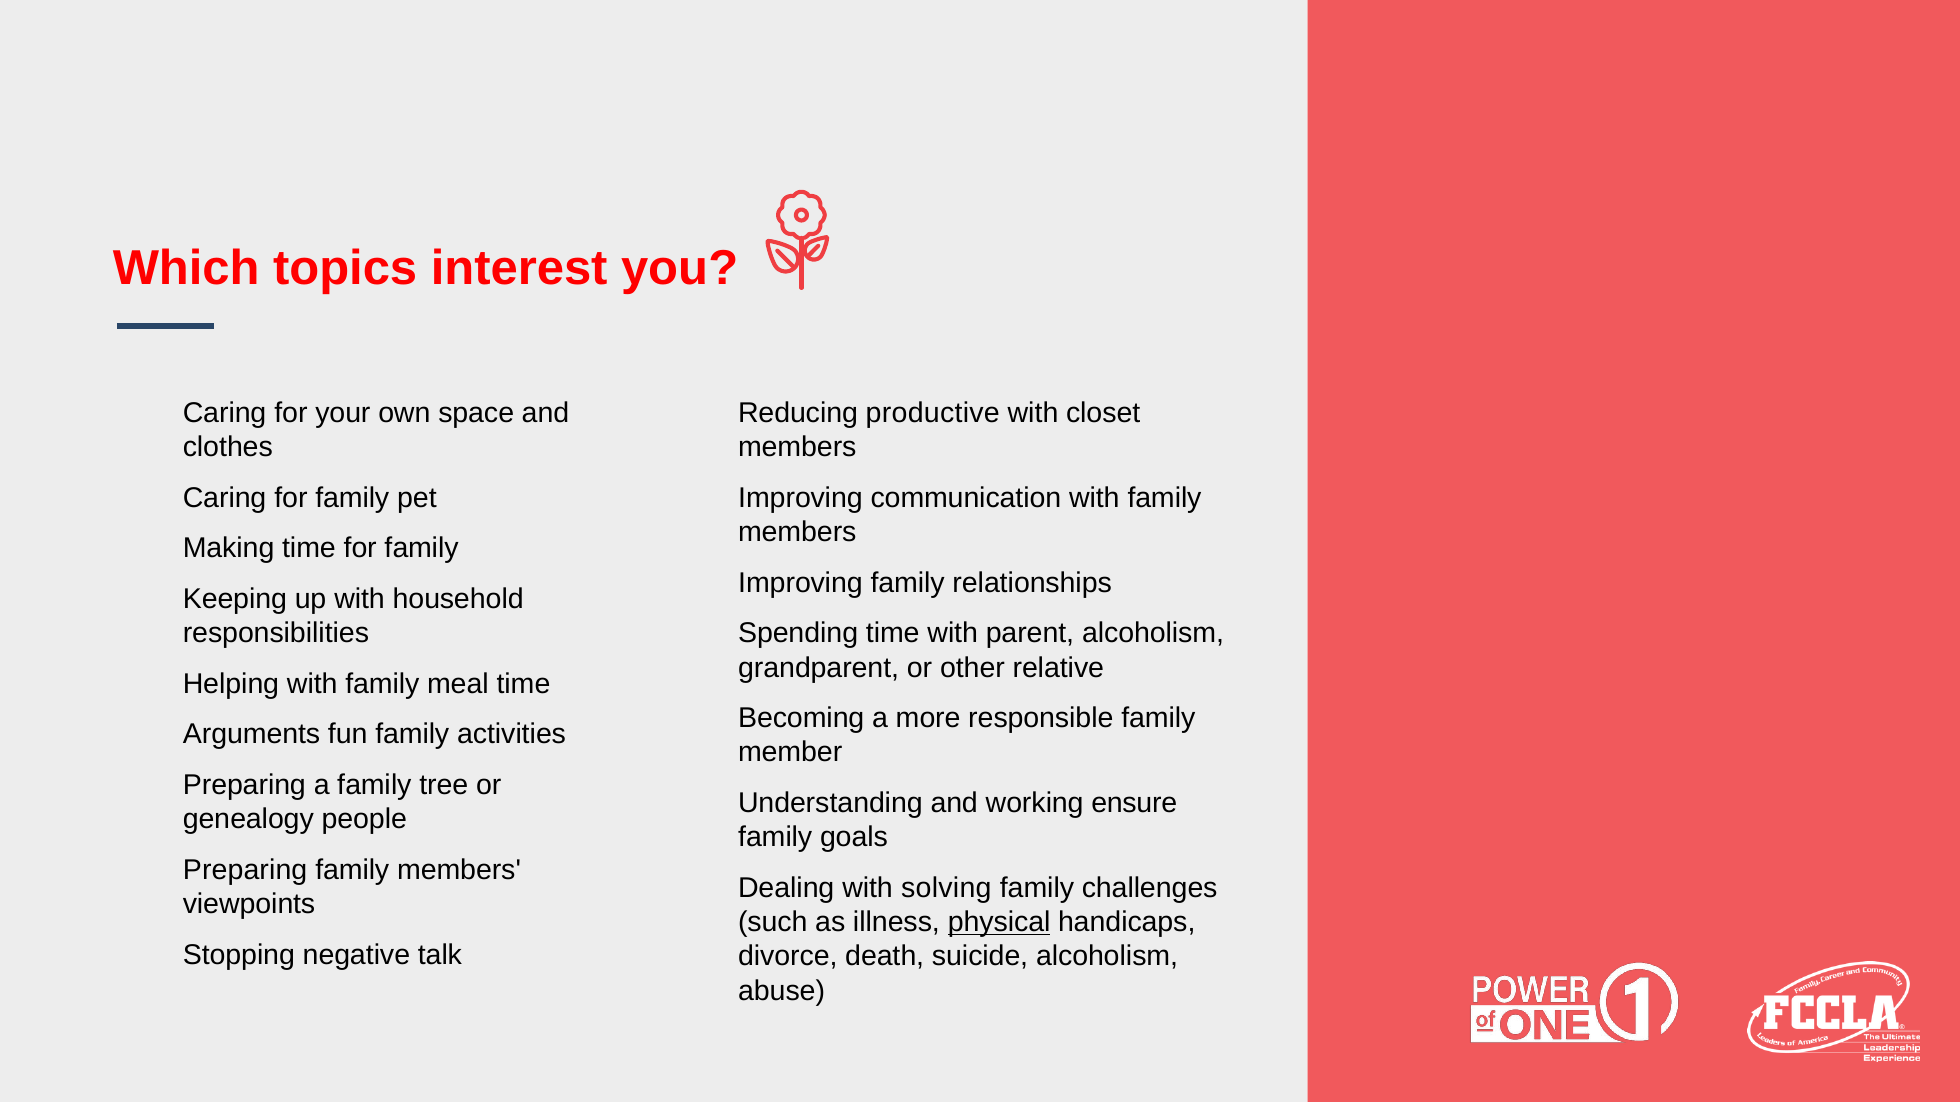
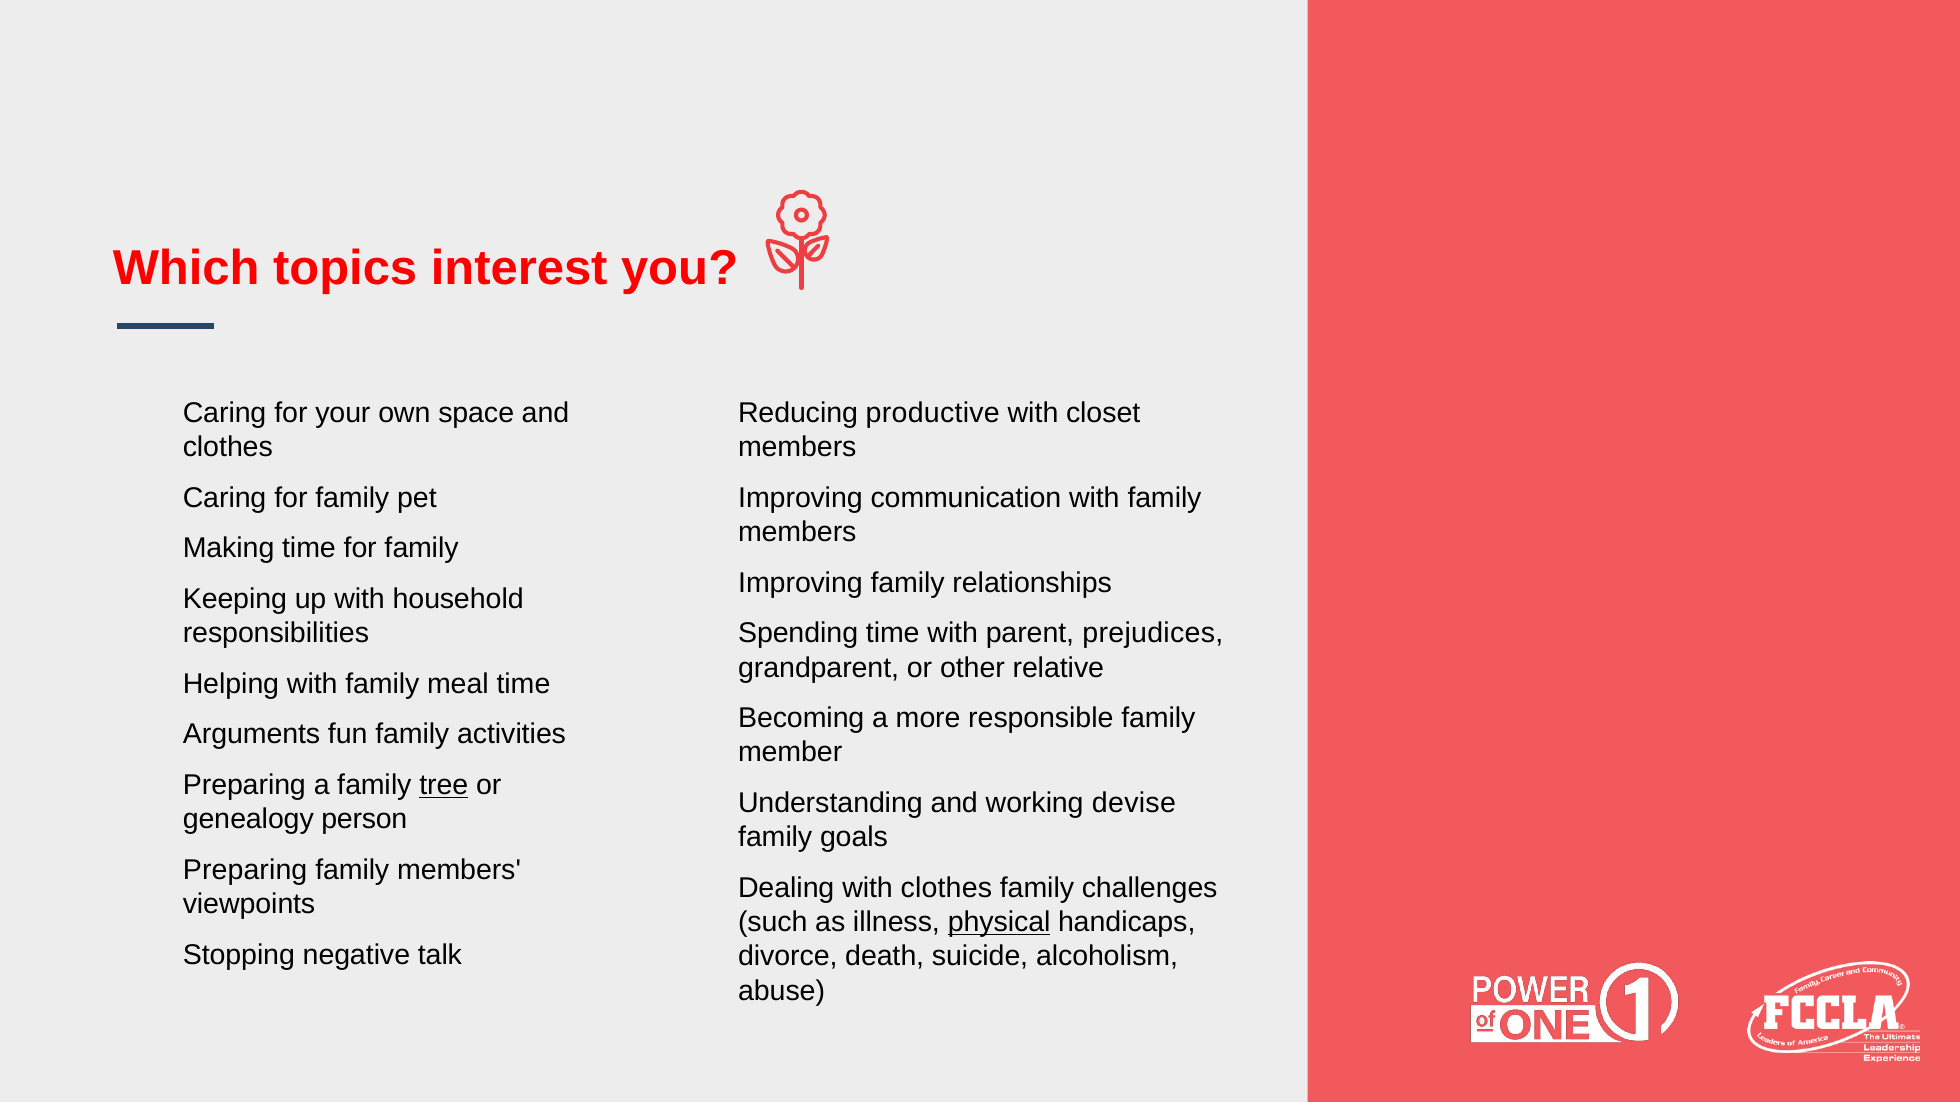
parent alcoholism: alcoholism -> prejudices
tree underline: none -> present
ensure: ensure -> devise
people: people -> person
with solving: solving -> clothes
